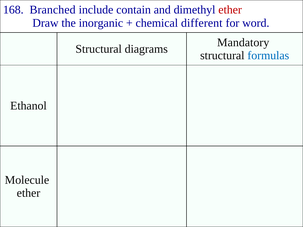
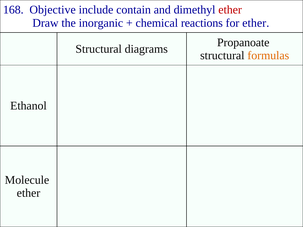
Branched: Branched -> Objective
different: different -> reactions
for word: word -> ether
Mandatory: Mandatory -> Propanoate
formulas colour: blue -> orange
